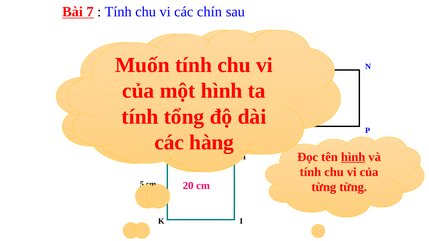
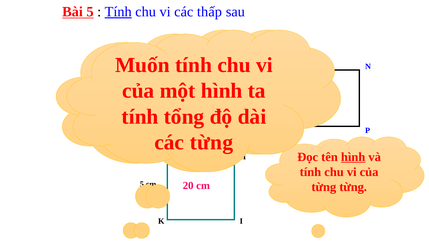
Bài 7: 7 -> 5
Tính at (118, 12) underline: none -> present
chín: chín -> thấp
hàng at (212, 143): hàng -> từng
